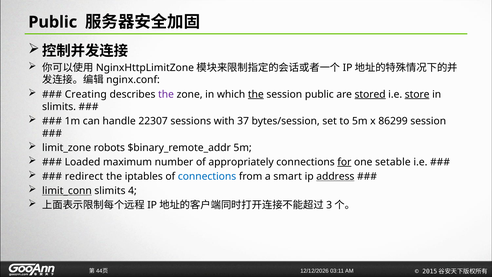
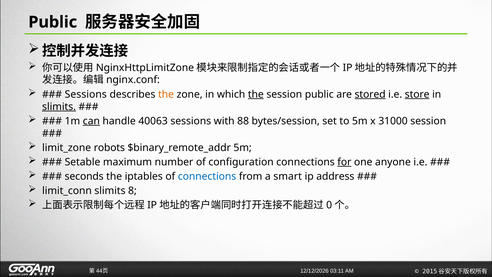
Creating at (86, 94): Creating -> Sessions
the at (166, 94) colour: purple -> orange
slimits at (59, 107) underline: none -> present
can underline: none -> present
22307: 22307 -> 40063
37: 37 -> 88
86299: 86299 -> 31000
Loaded: Loaded -> Setable
appropriately: appropriately -> configuration
setable: setable -> anyone
redirect: redirect -> seconds
address underline: present -> none
limit_conn underline: present -> none
4: 4 -> 8
3: 3 -> 0
